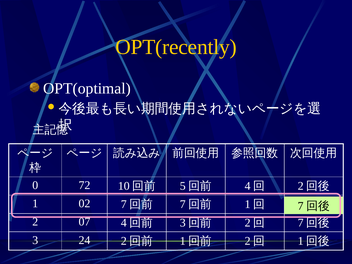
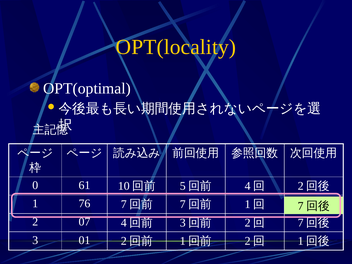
OPT(recently: OPT(recently -> OPT(locality
72: 72 -> 61
02: 02 -> 76
24: 24 -> 01
